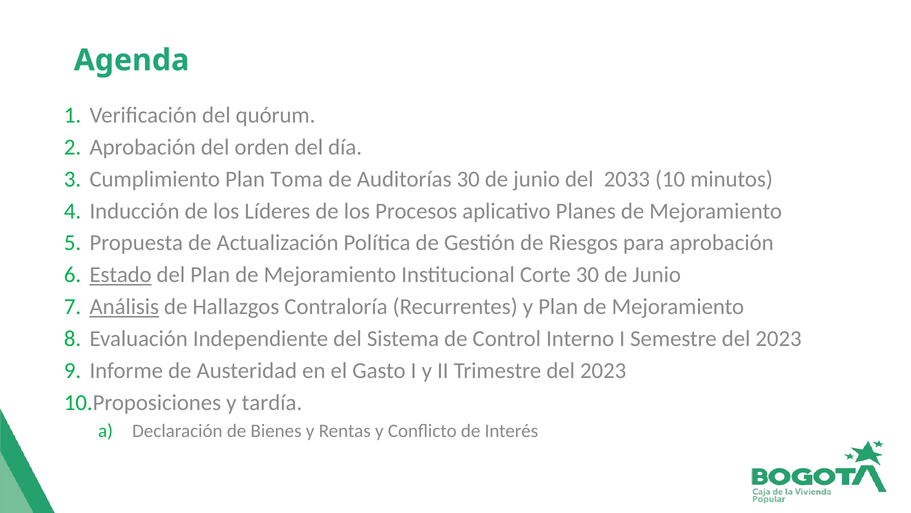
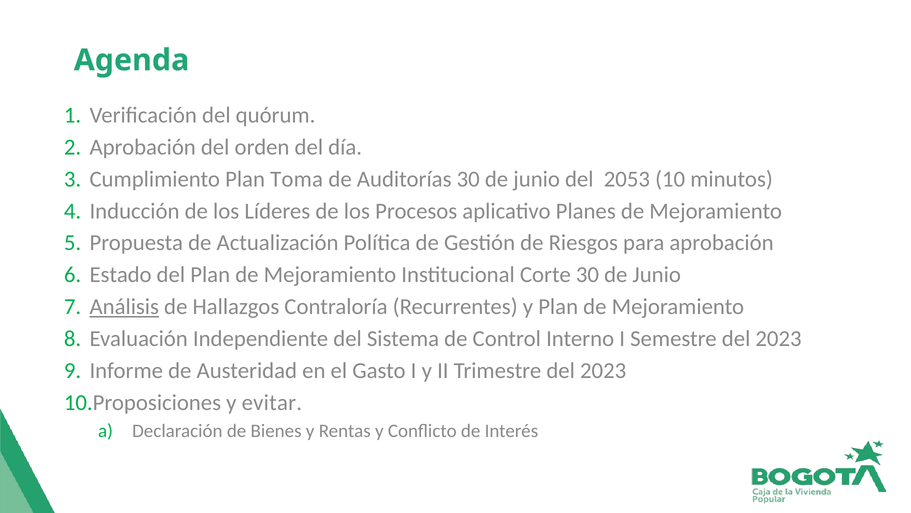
2033: 2033 -> 2053
Estado underline: present -> none
tardía: tardía -> evitar
